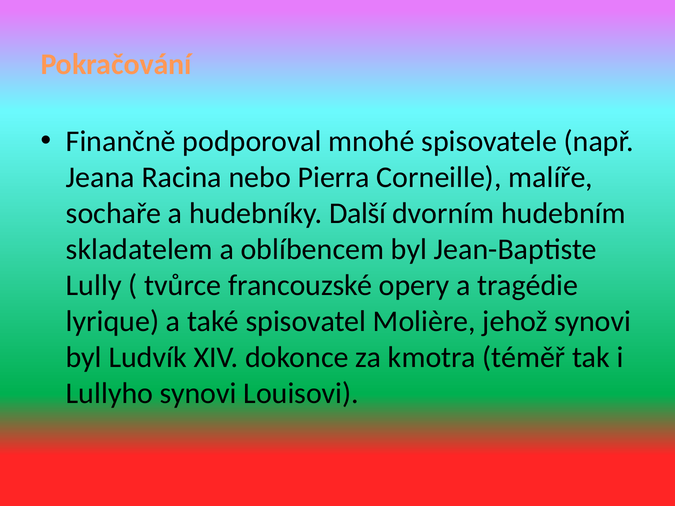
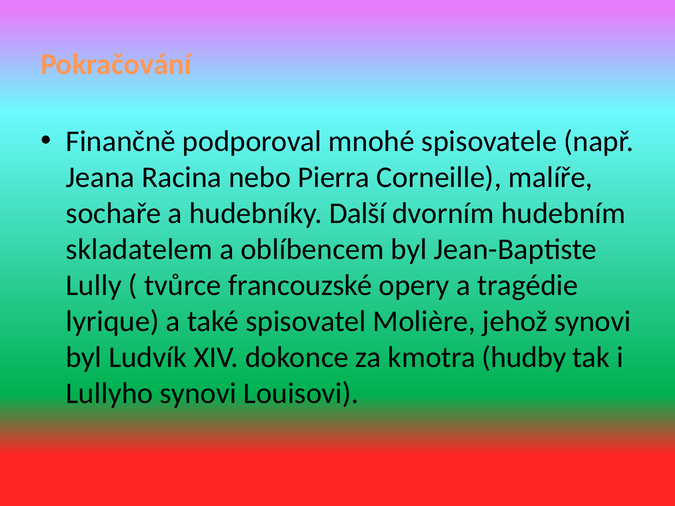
téměř: téměř -> hudby
